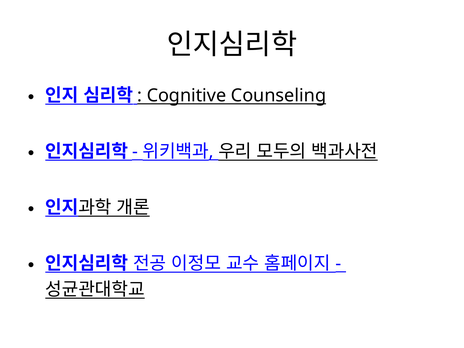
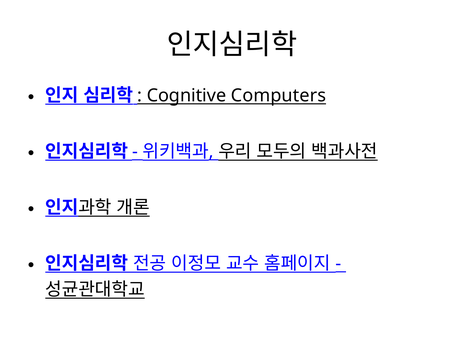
Counseling: Counseling -> Computers
